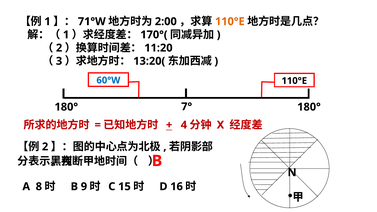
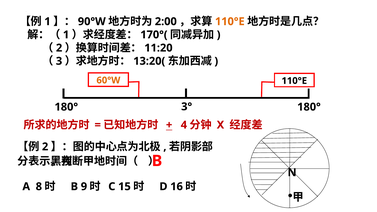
71°W: 71°W -> 90°W
60°W colour: blue -> orange
7°: 7° -> 3°
